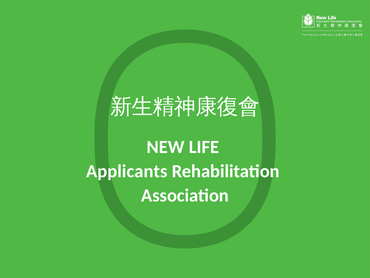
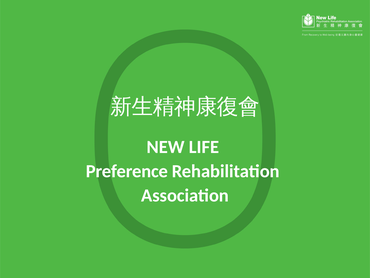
Applicants: Applicants -> Preference
